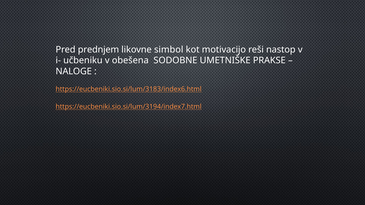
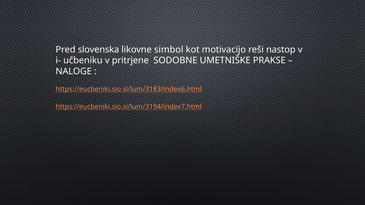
prednjem: prednjem -> slovenska
obešena: obešena -> pritrjene
